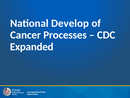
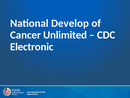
Processes: Processes -> Unlimited
Expanded: Expanded -> Electronic
